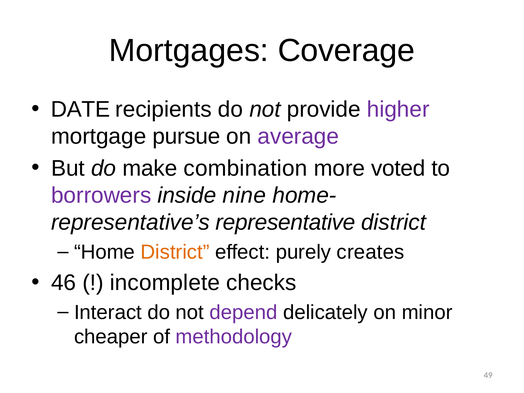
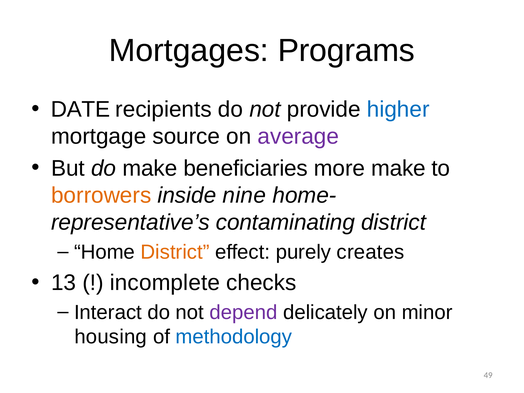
Coverage: Coverage -> Programs
higher colour: purple -> blue
pursue: pursue -> source
combination: combination -> beneficiaries
more voted: voted -> make
borrowers colour: purple -> orange
representative: representative -> contaminating
46: 46 -> 13
cheaper: cheaper -> housing
methodology colour: purple -> blue
